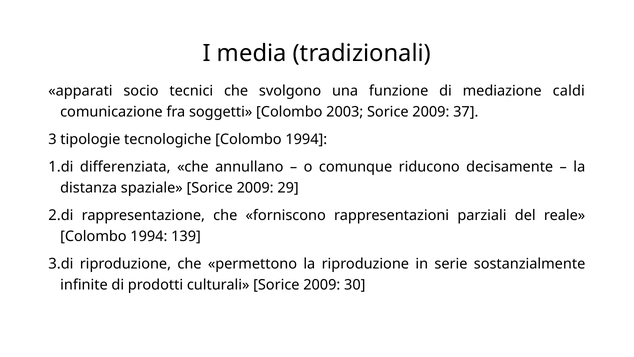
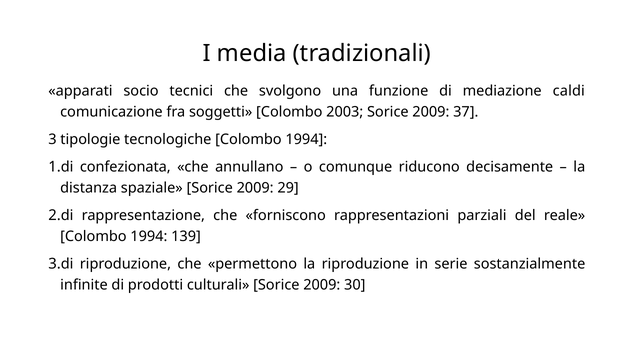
differenziata: differenziata -> confezionata
